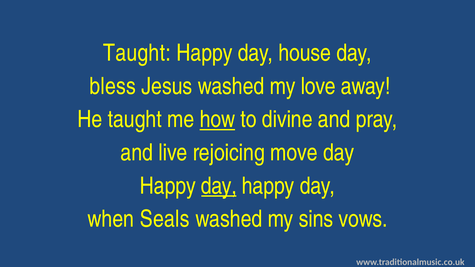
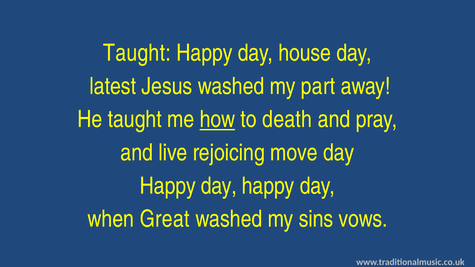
bless: bless -> latest
love: love -> part
divine: divine -> death
day at (219, 186) underline: present -> none
Seals: Seals -> Great
